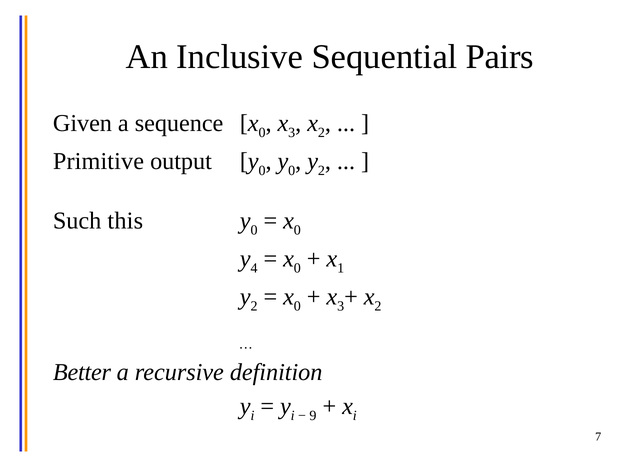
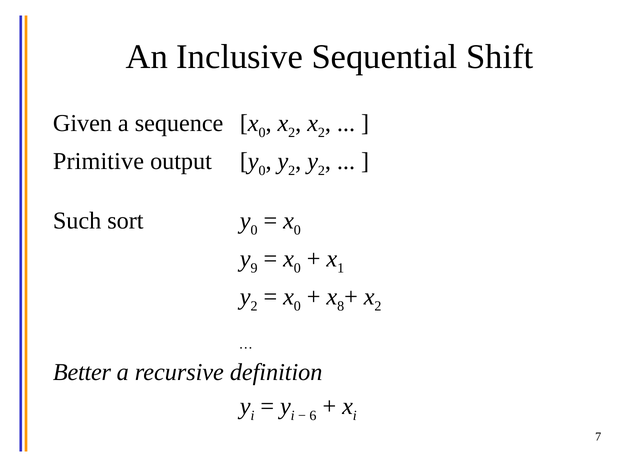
Pairs: Pairs -> Shift
3 at (292, 133): 3 -> 2
0 at (292, 171): 0 -> 2
this: this -> sort
4: 4 -> 9
3 at (341, 306): 3 -> 8
9: 9 -> 6
